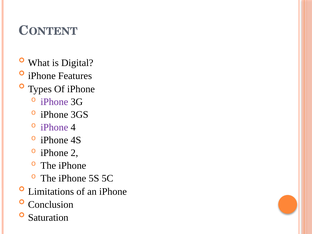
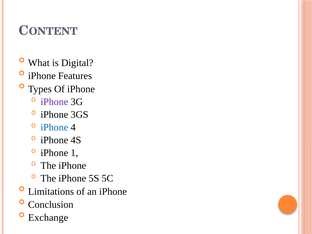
iPhone at (54, 127) colour: purple -> blue
2: 2 -> 1
Saturation: Saturation -> Exchange
